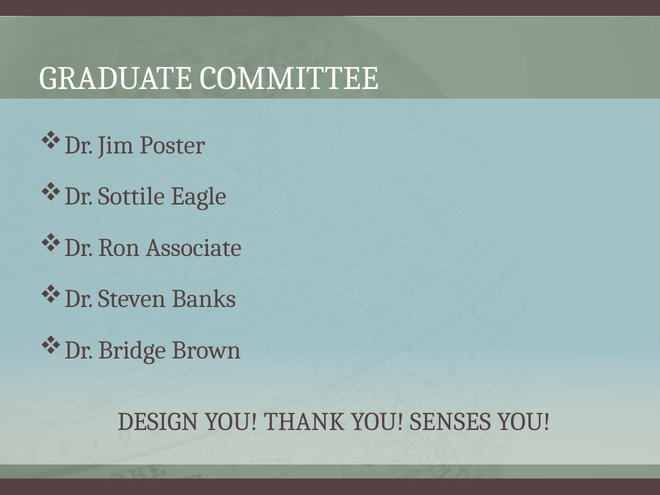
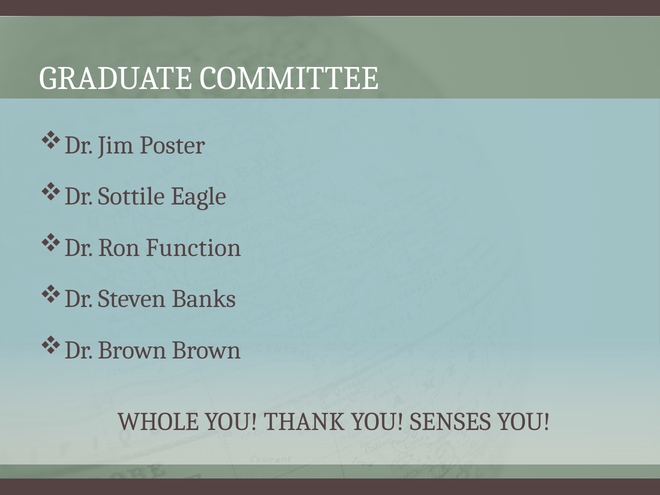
Associate: Associate -> Function
Dr Bridge: Bridge -> Brown
DESIGN: DESIGN -> WHOLE
